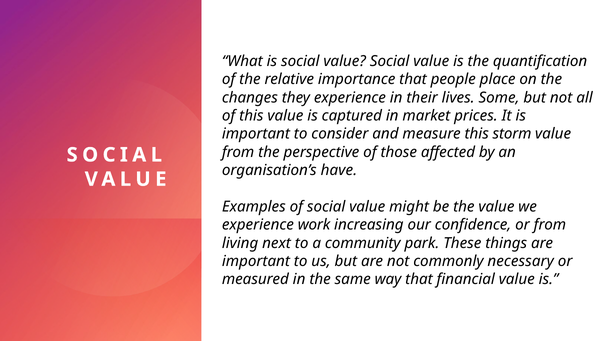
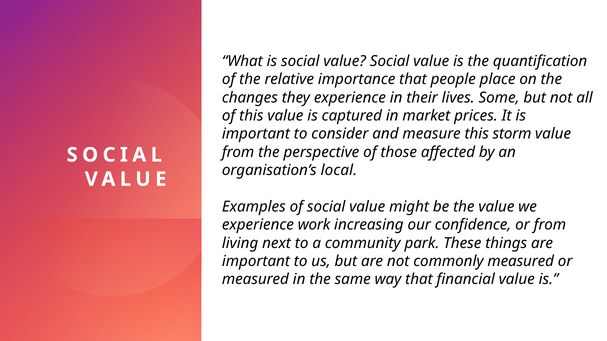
have: have -> local
commonly necessary: necessary -> measured
